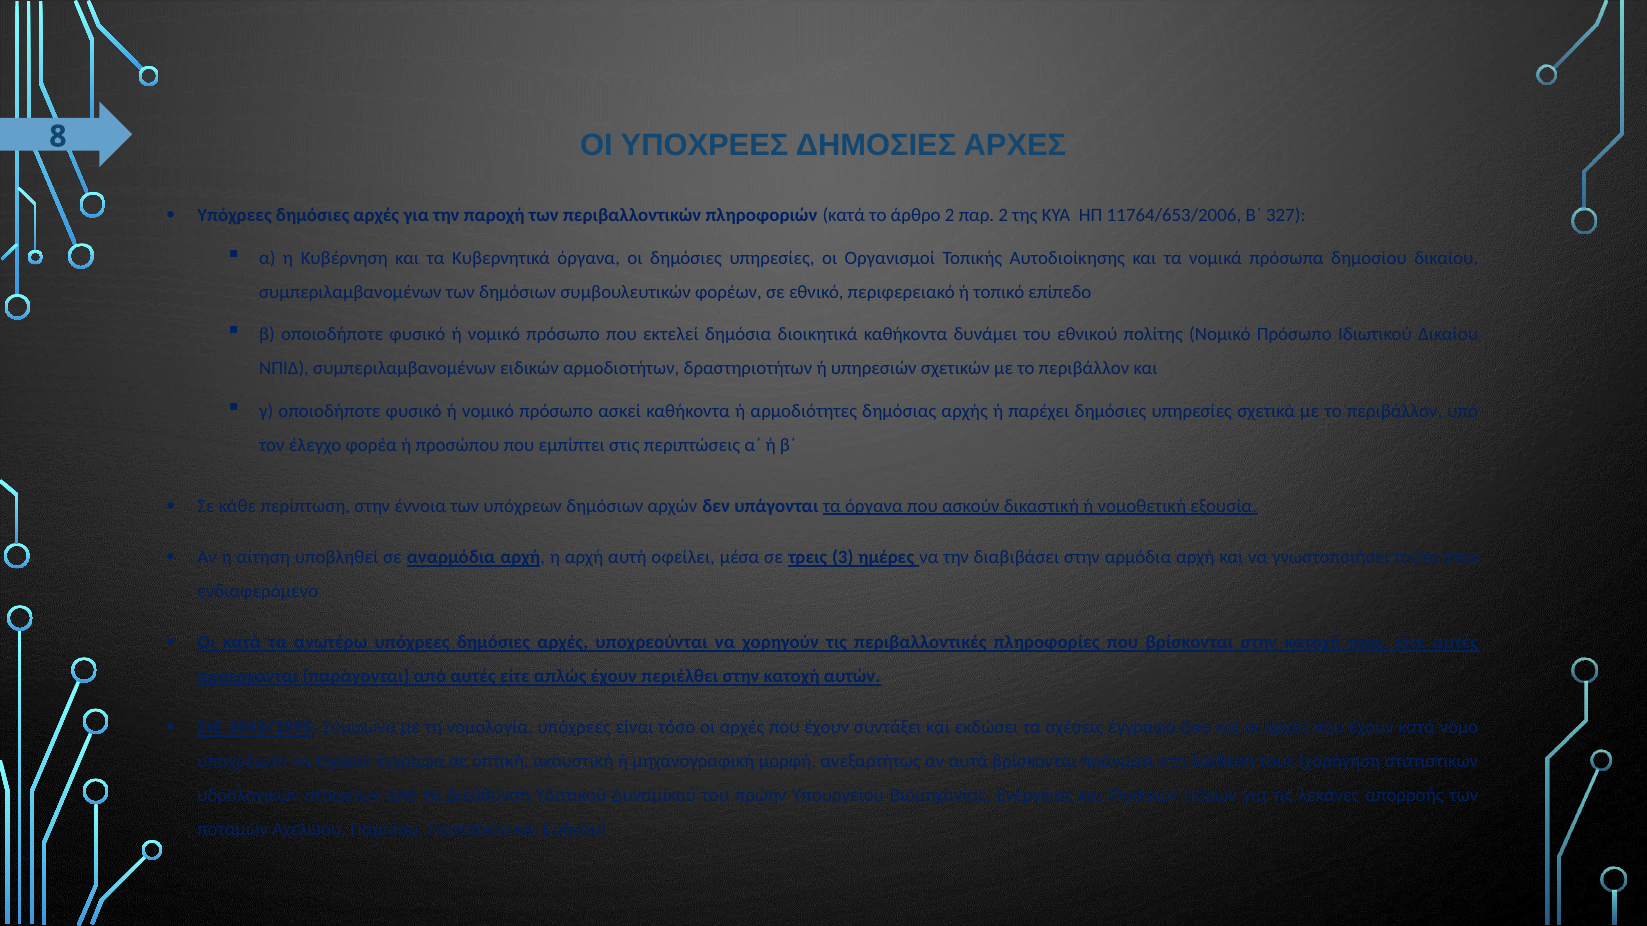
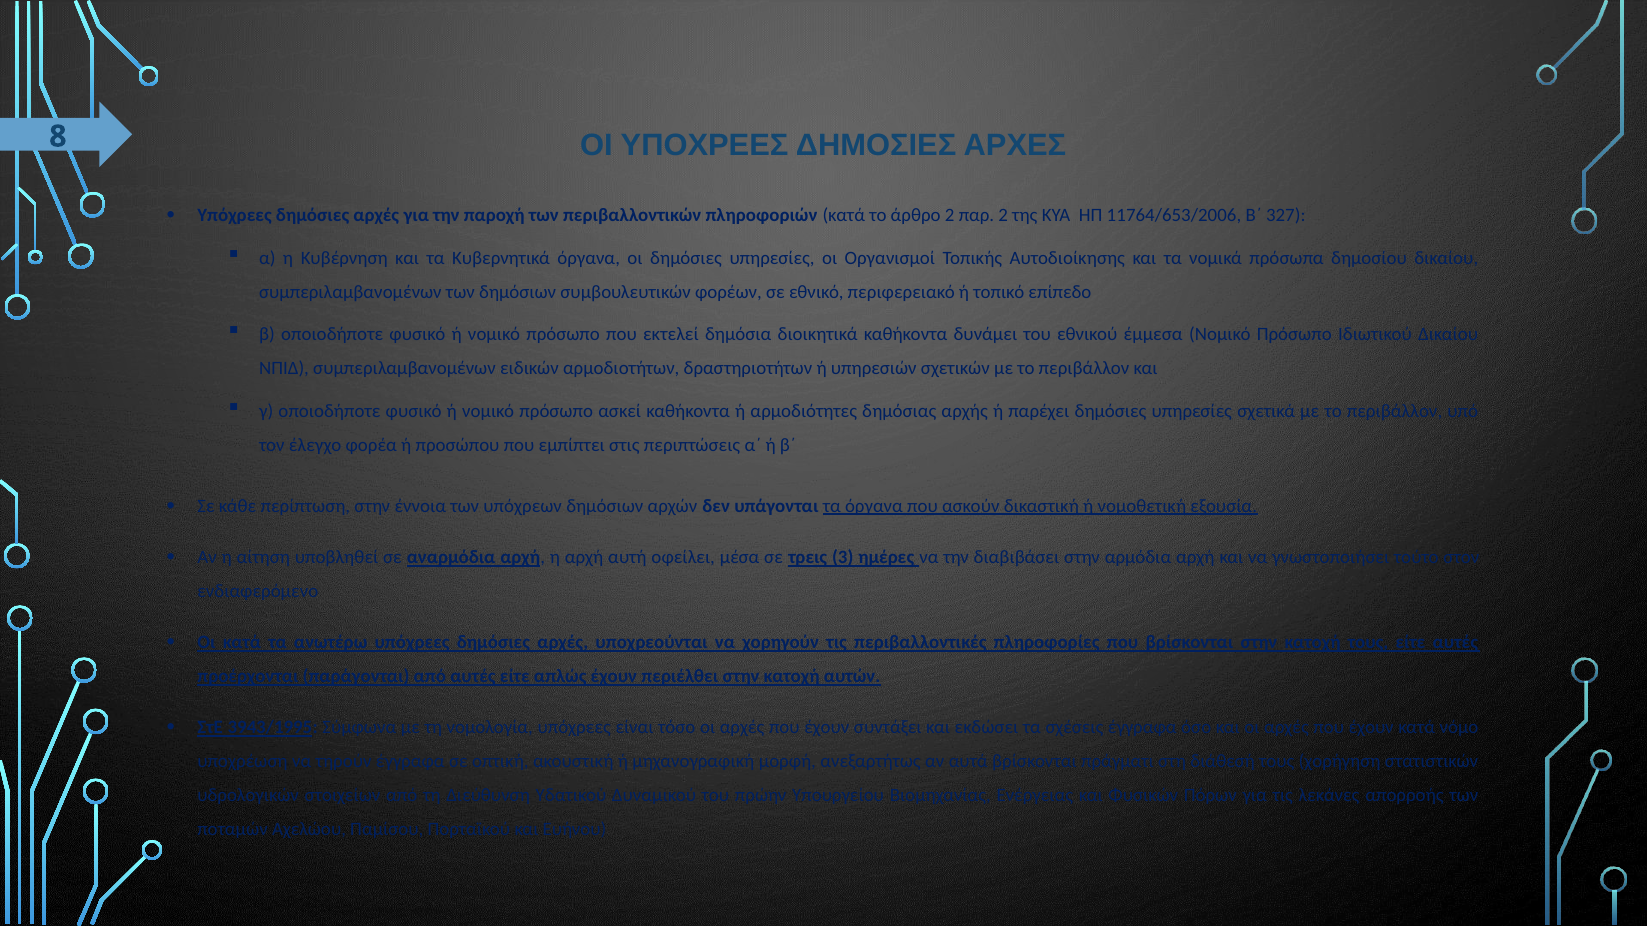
πολίτης: πολίτης -> έμμεσα
